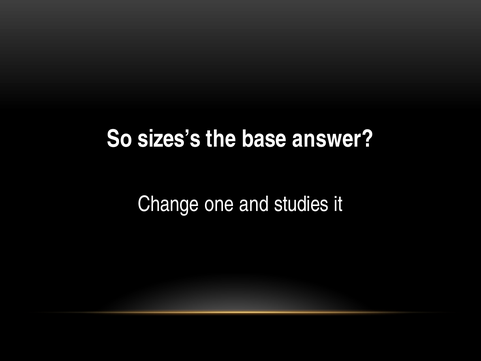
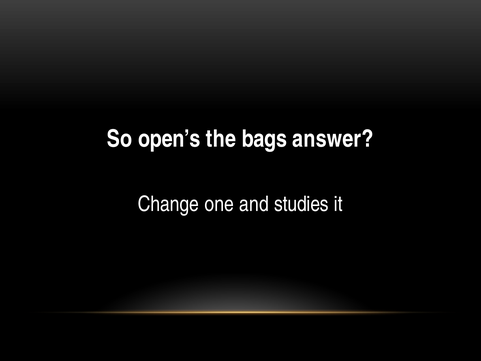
sizes’s: sizes’s -> open’s
base: base -> bags
